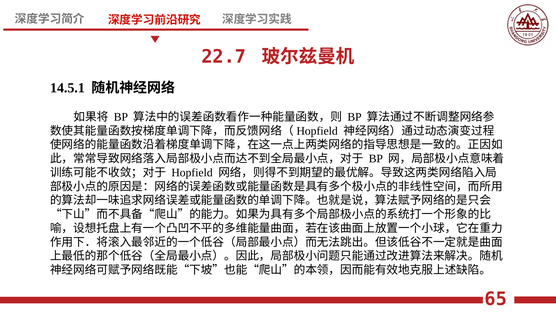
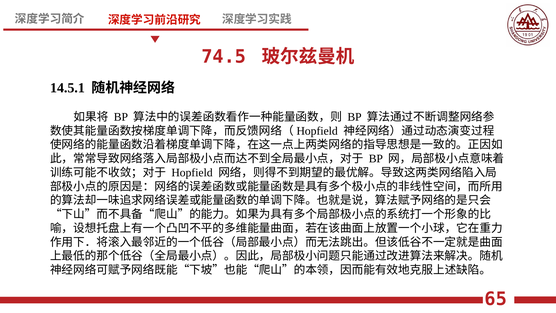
22.7: 22.7 -> 74.5
